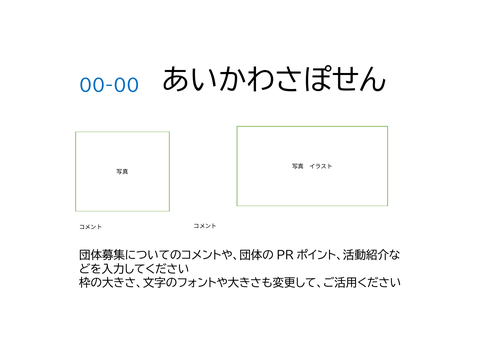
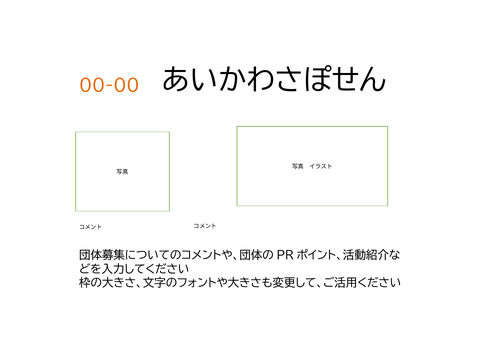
00-00 colour: blue -> orange
